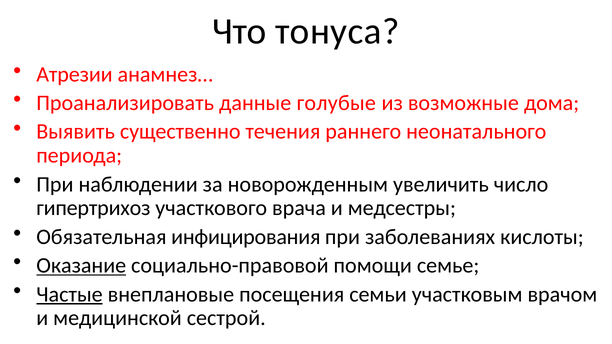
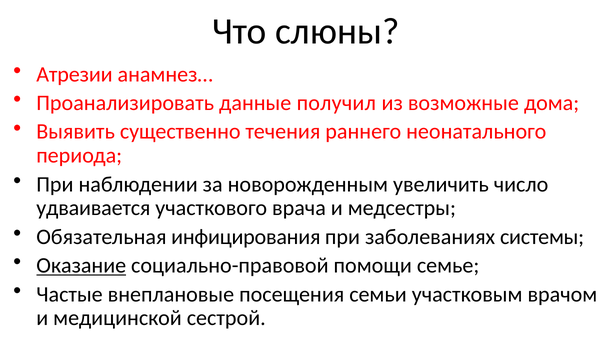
тонуса: тонуса -> слюны
голубые: голубые -> получил
гипертрихоз: гипертрихоз -> удваивается
кислоты: кислоты -> системы
Частые underline: present -> none
